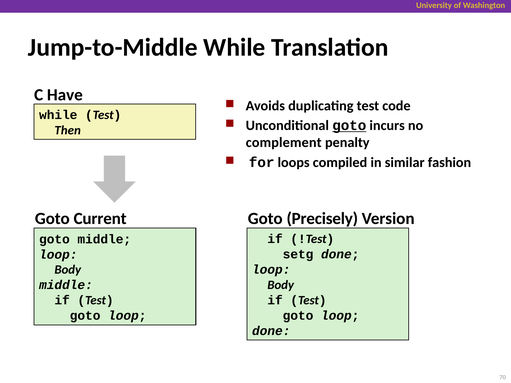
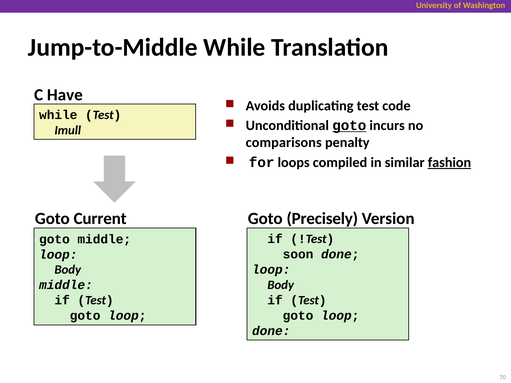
Then: Then -> Imull
complement: complement -> comparisons
fashion underline: none -> present
setg: setg -> soon
